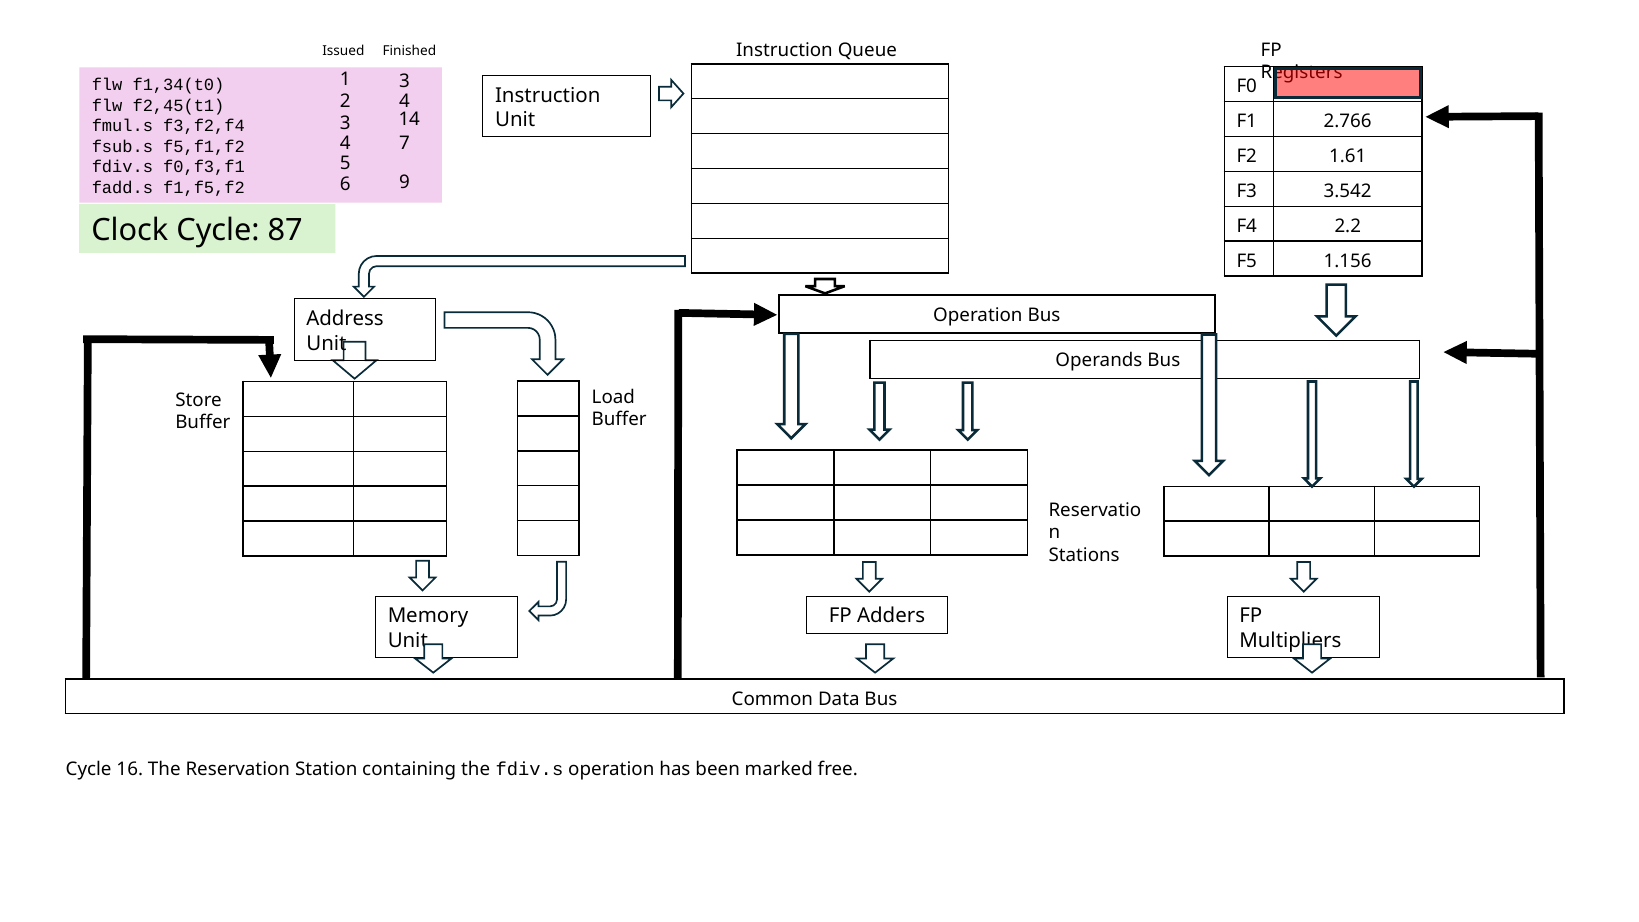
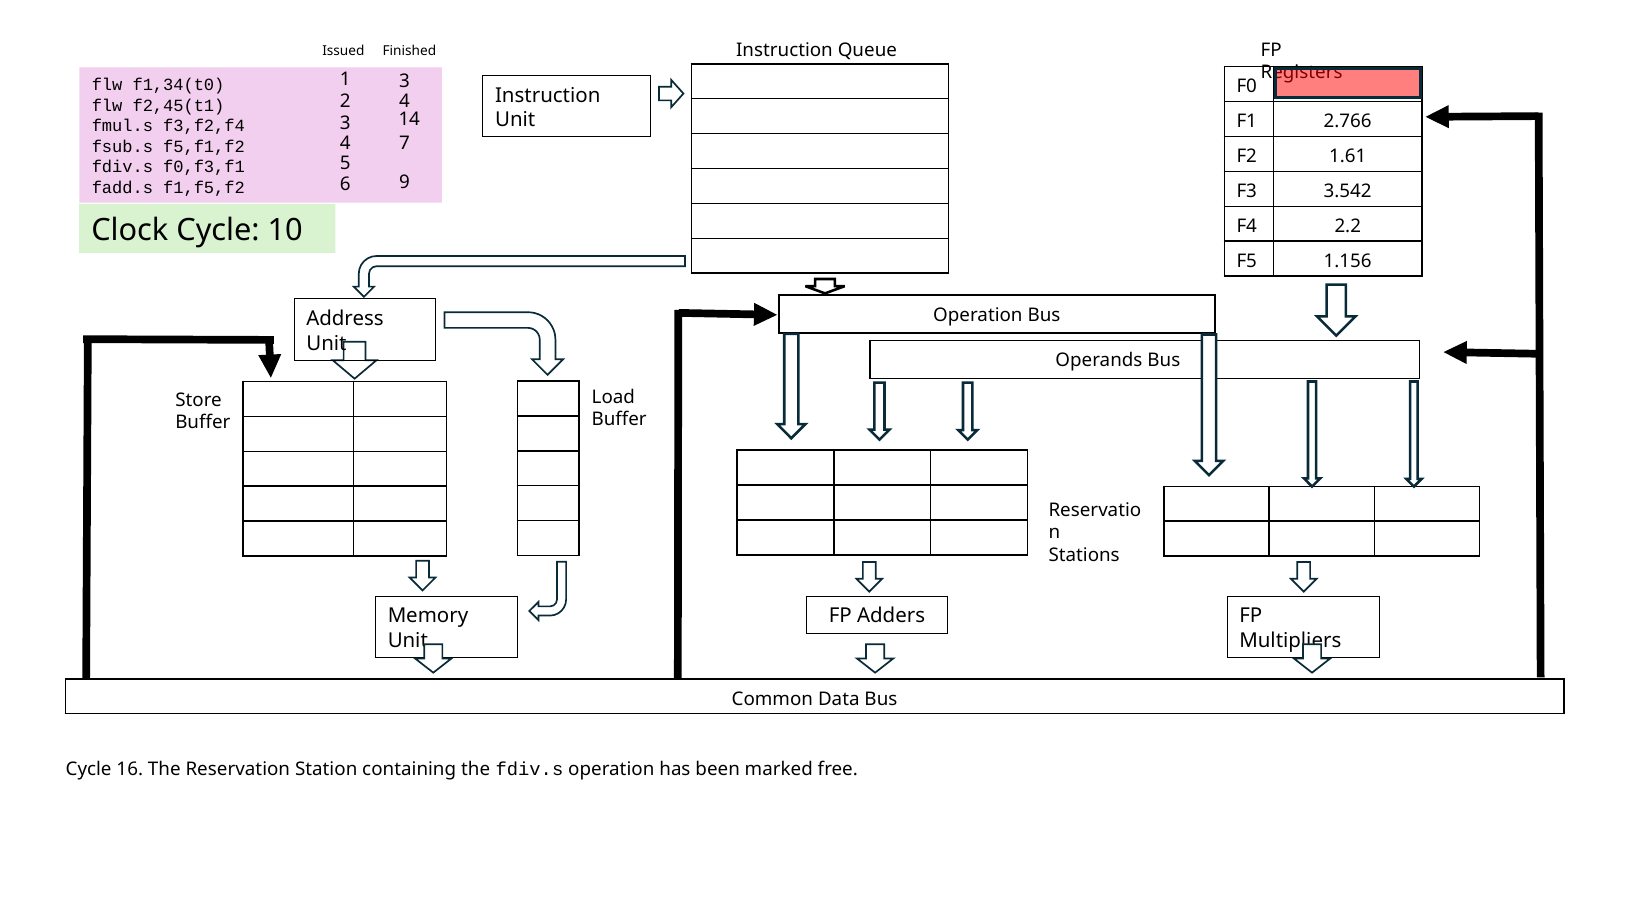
87: 87 -> 10
